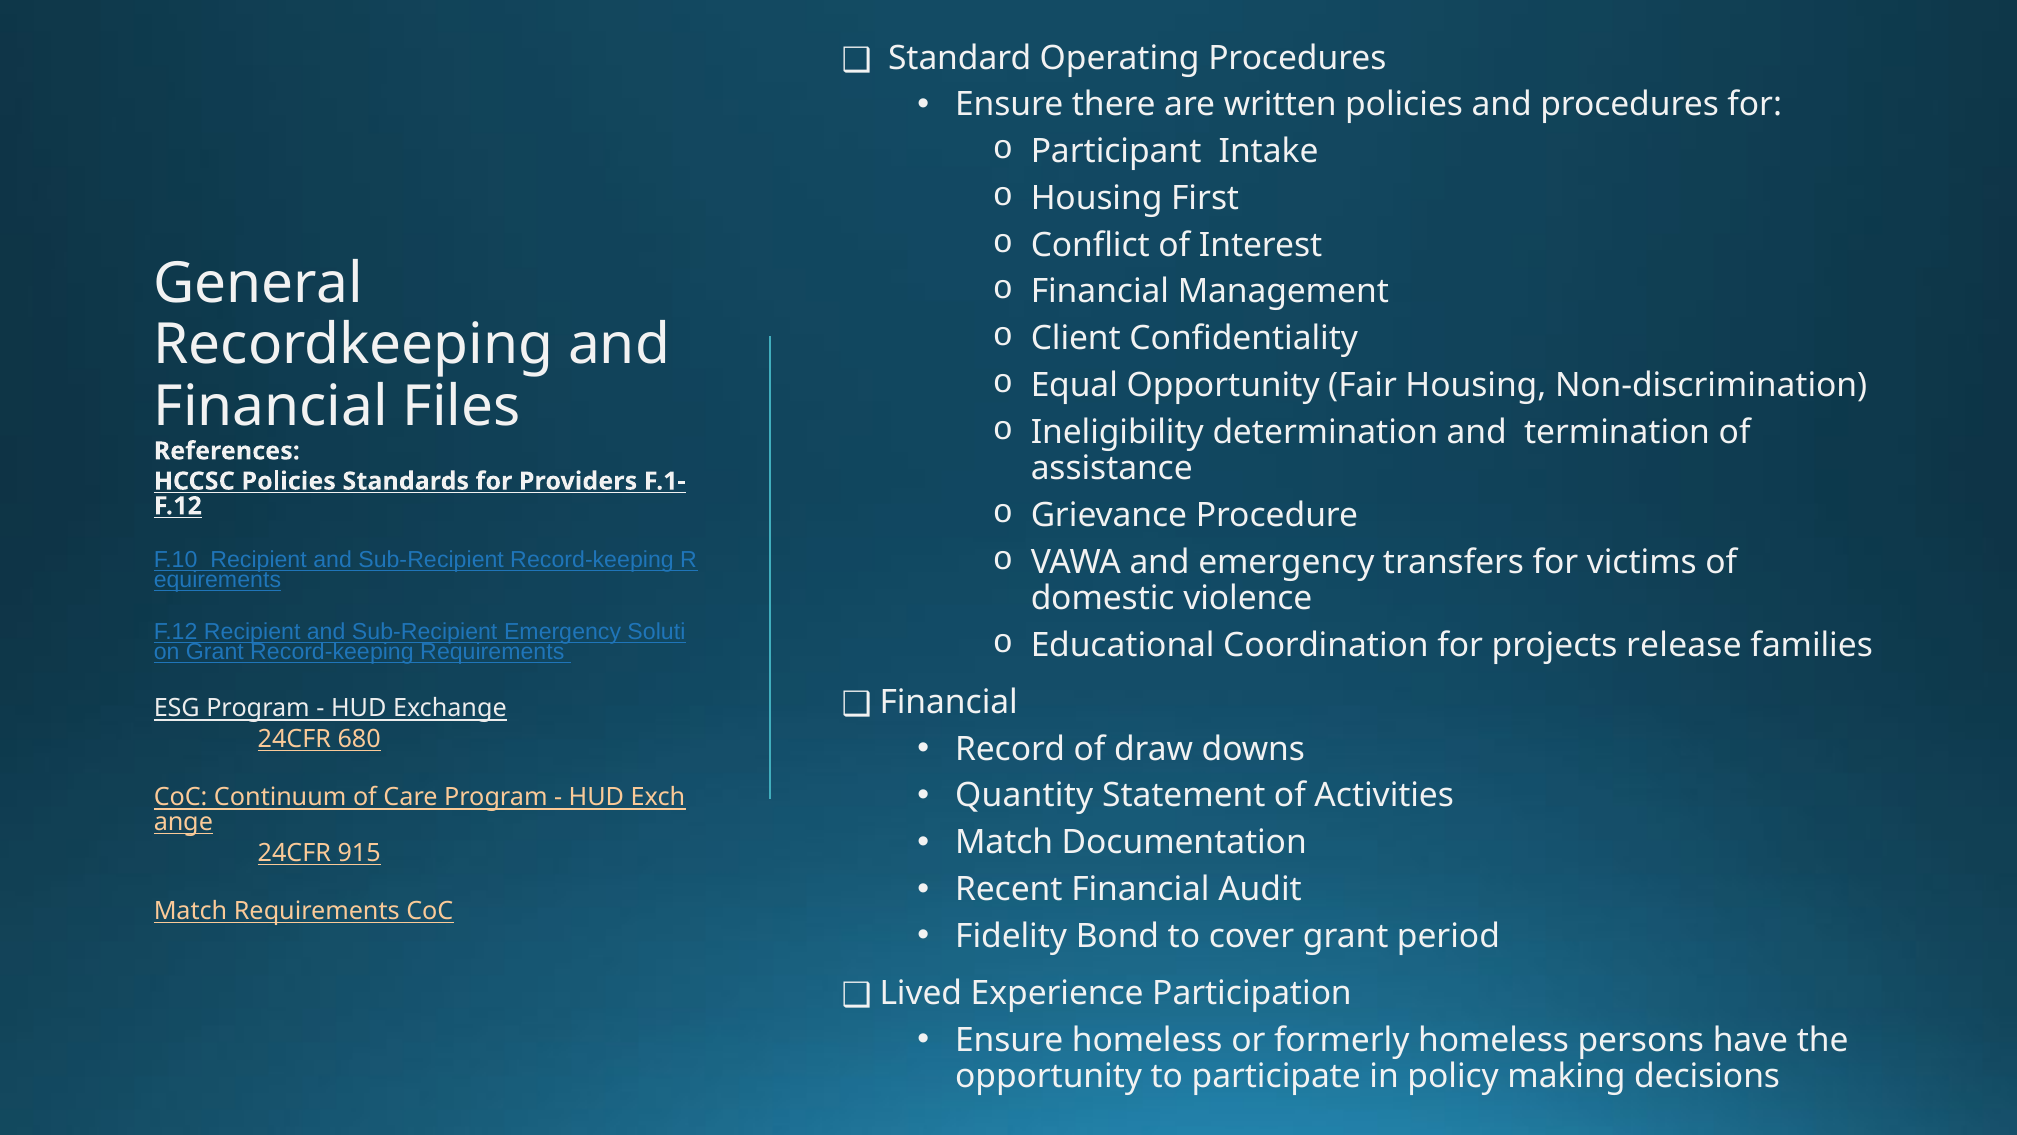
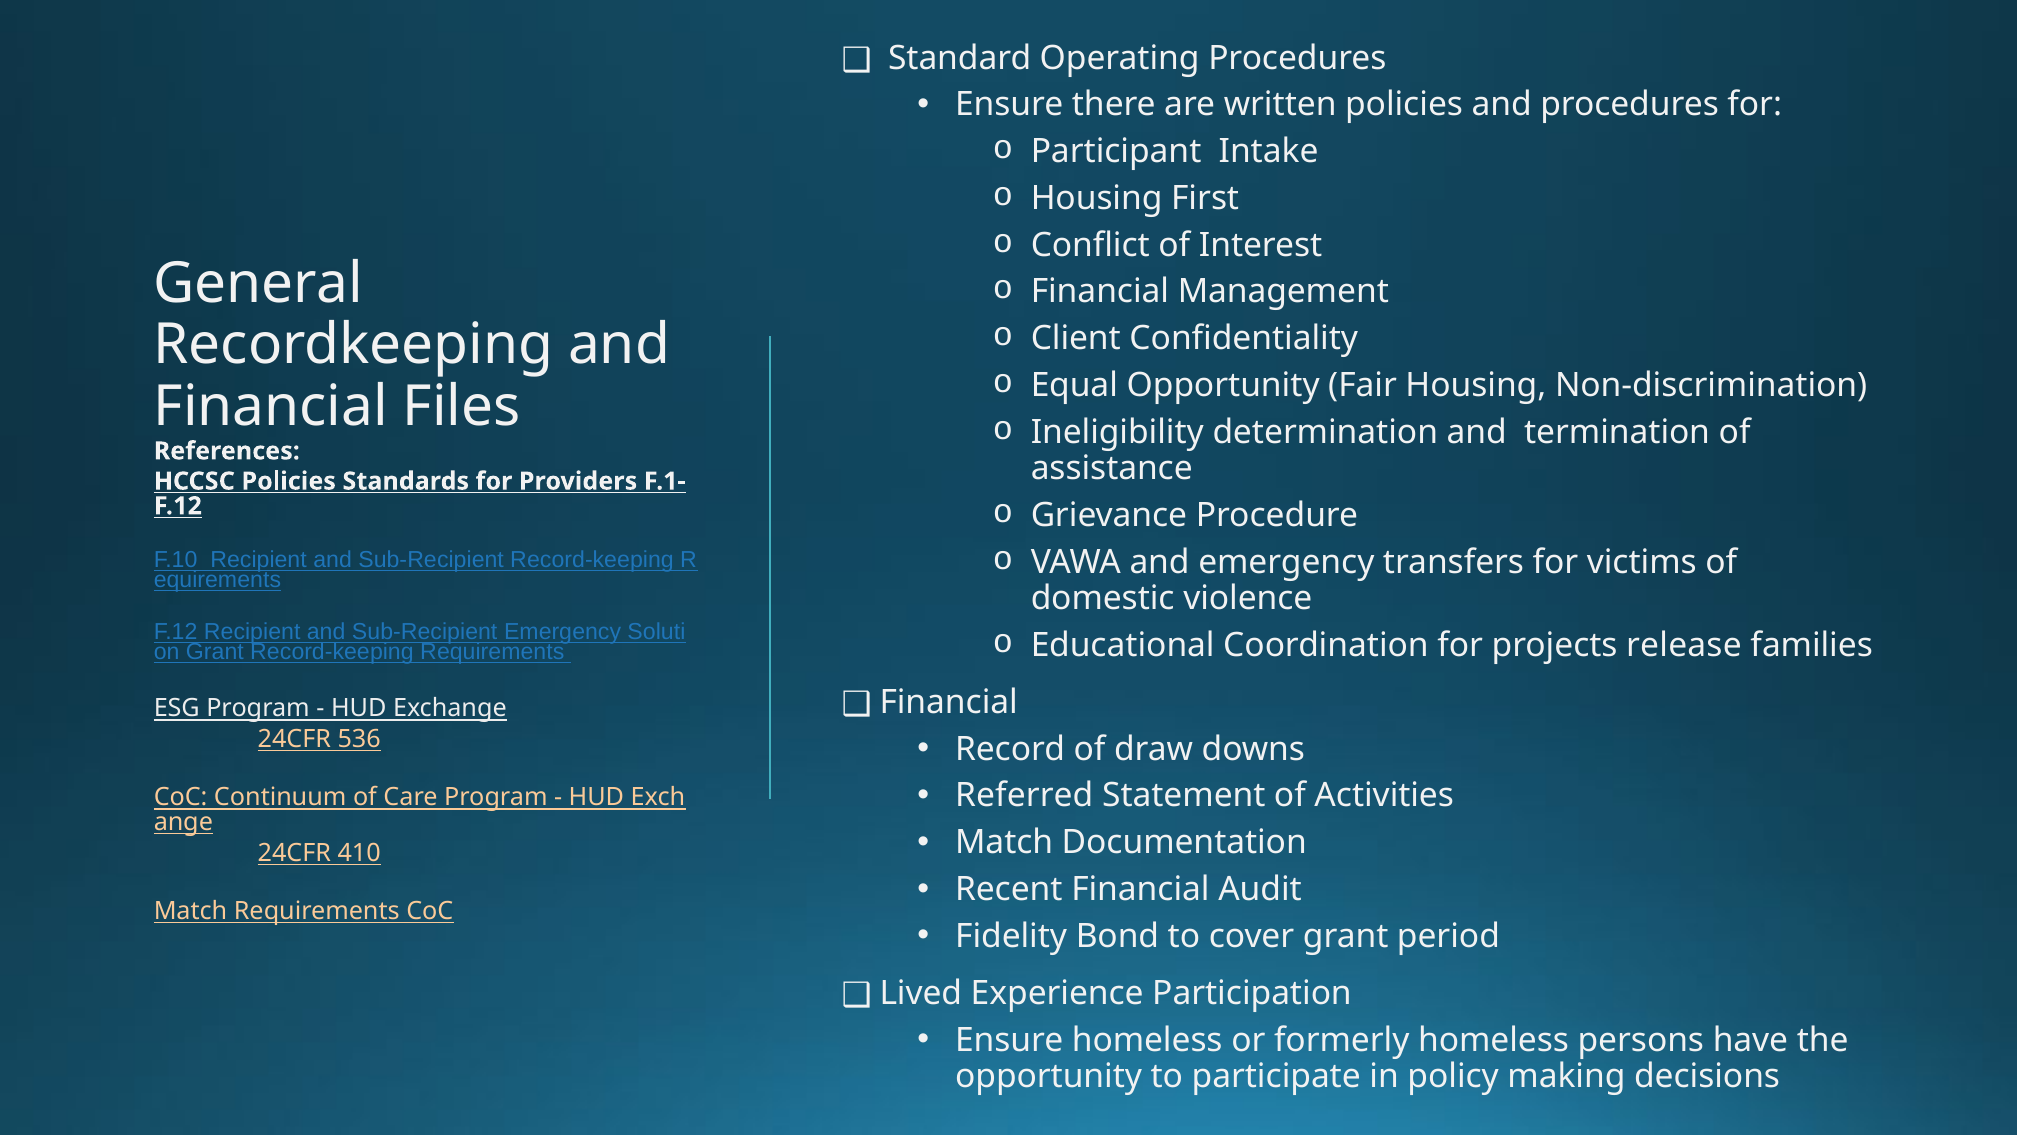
680: 680 -> 536
Quantity: Quantity -> Referred
915: 915 -> 410
